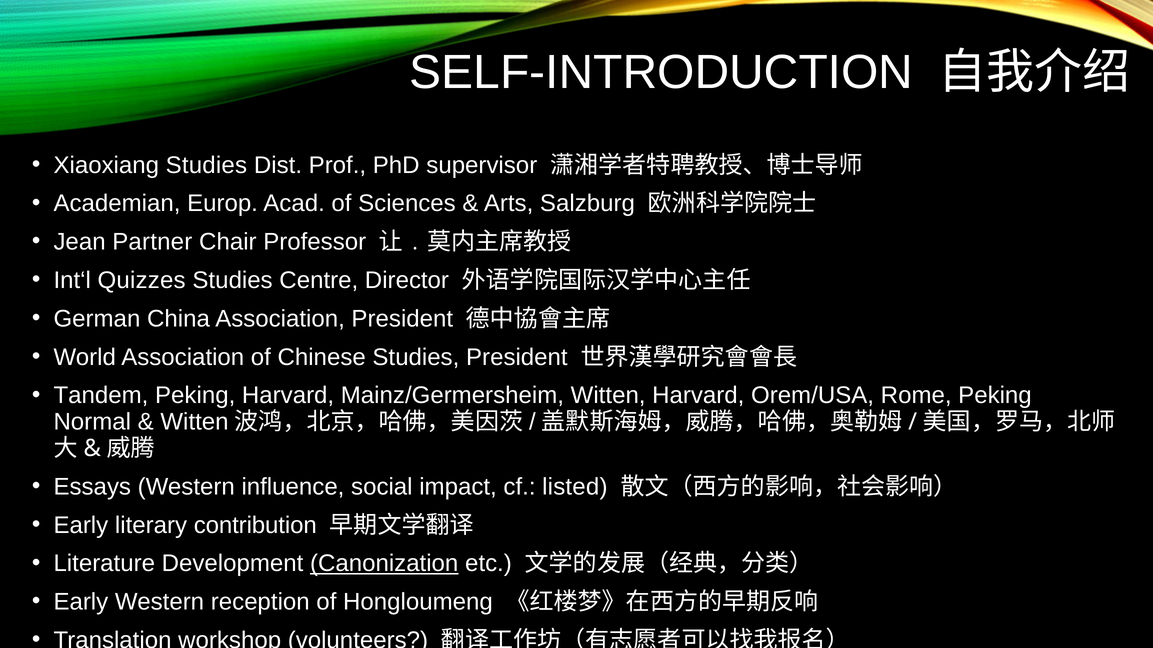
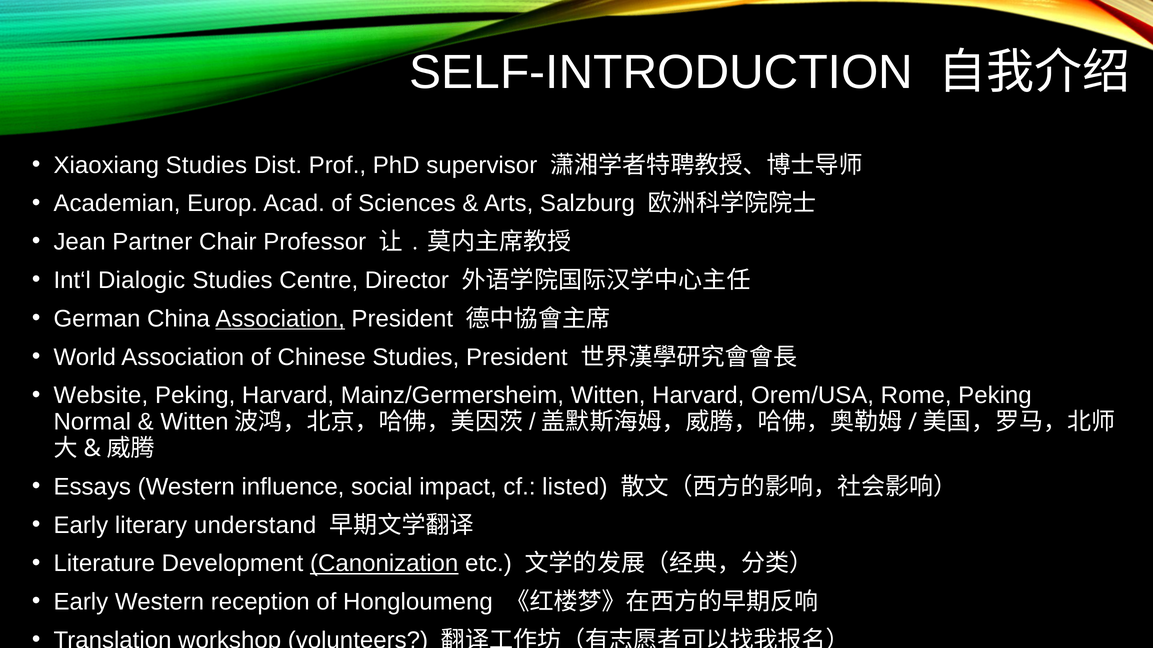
Quizzes: Quizzes -> Dialogic
Association at (280, 319) underline: none -> present
Tandem: Tandem -> Website
contribution: contribution -> understand
